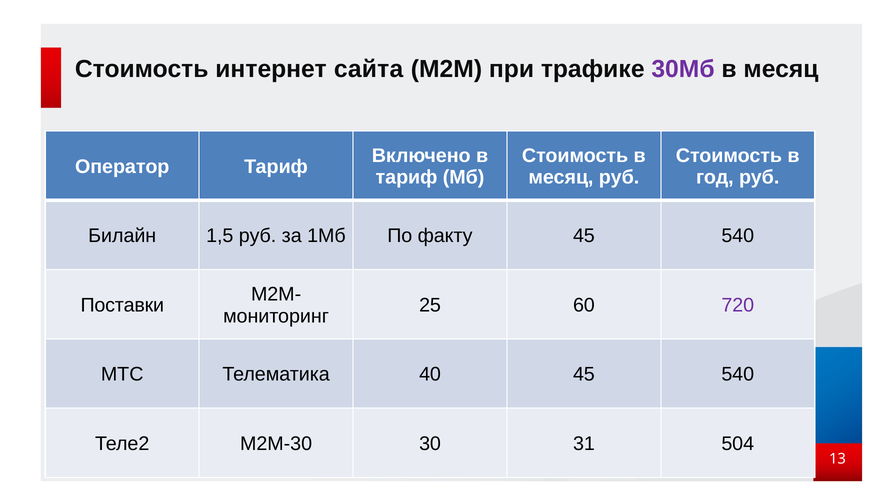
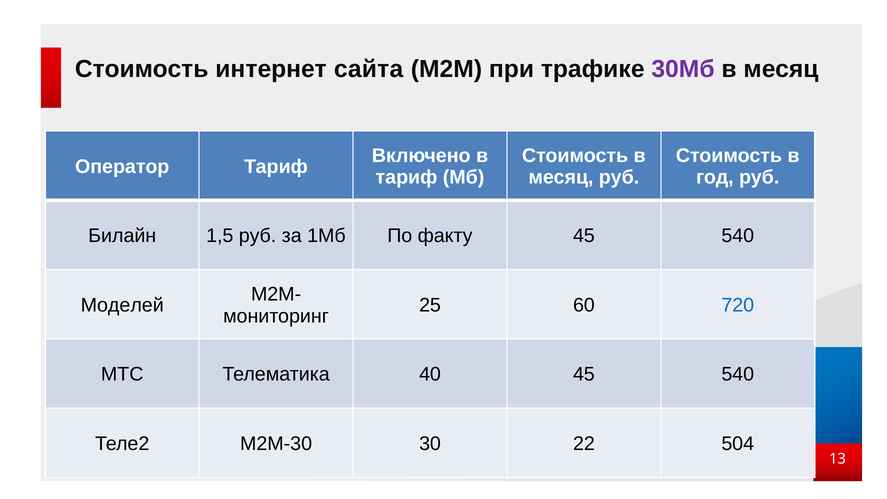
Поставки: Поставки -> Моделей
720 colour: purple -> blue
31: 31 -> 22
